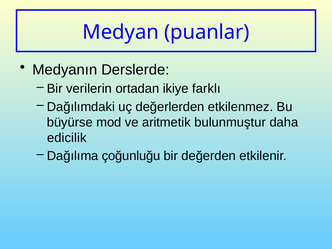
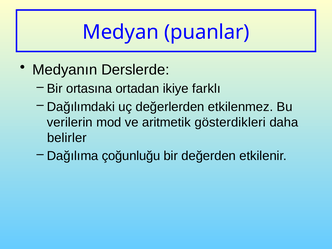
verilerin: verilerin -> ortasına
büyürse: büyürse -> verilerin
bulunmuştur: bulunmuştur -> gösterdikleri
edicilik: edicilik -> belirler
